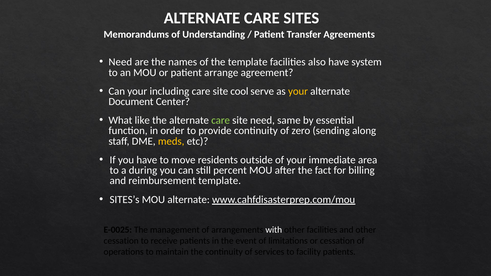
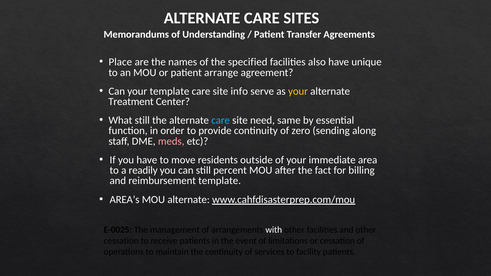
Need at (120, 62): Need -> Place
the template: template -> specified
system: system -> unique
your including: including -> template
cool: cool -> info
Document: Document -> Treatment
What like: like -> still
care at (221, 120) colour: light green -> light blue
meds colour: yellow -> pink
during: during -> readily
SITES’s: SITES’s -> AREA’s
